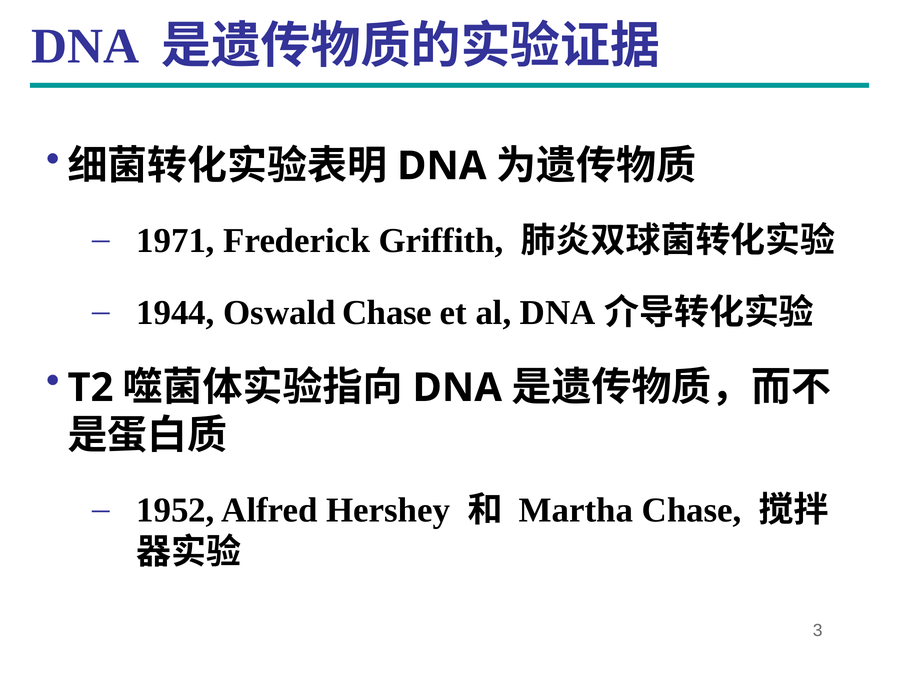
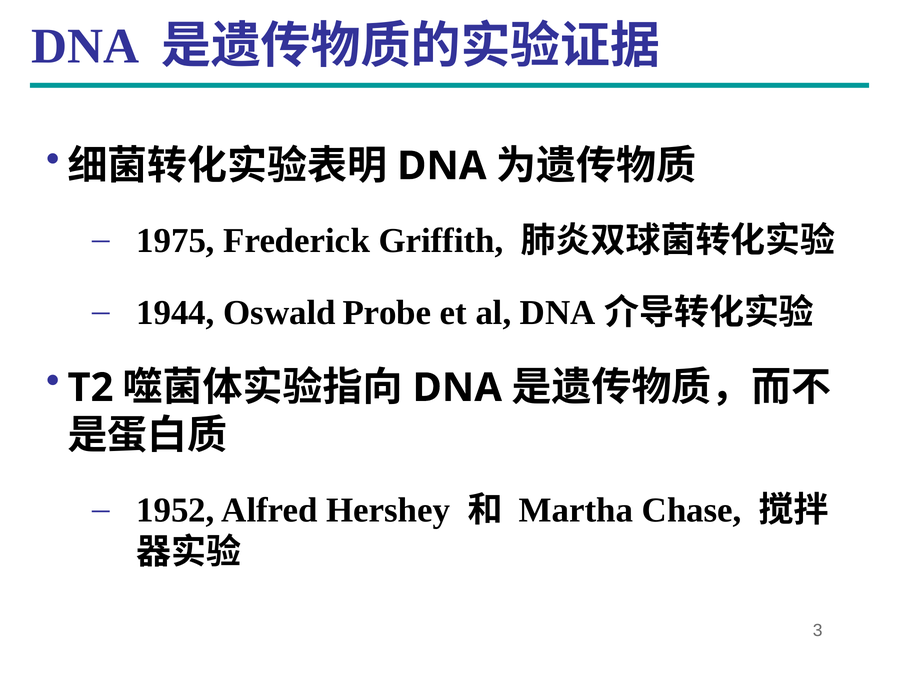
1971: 1971 -> 1975
Oswald Chase: Chase -> Probe
